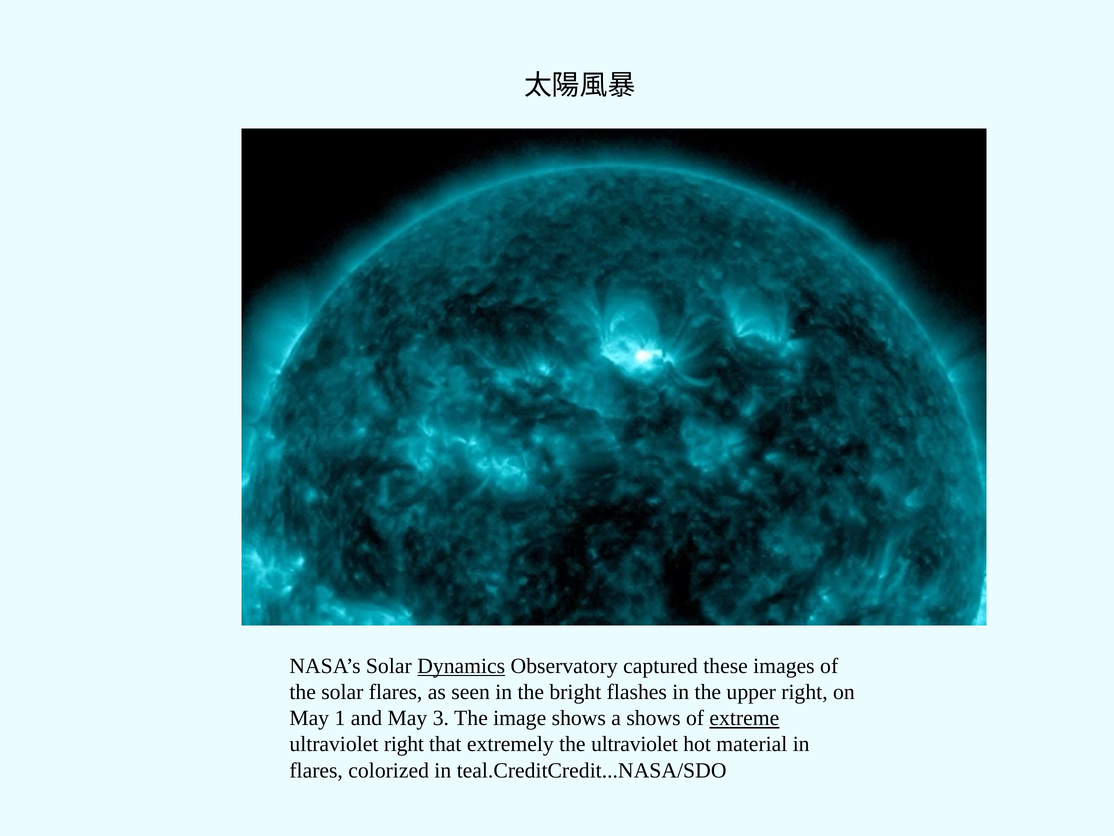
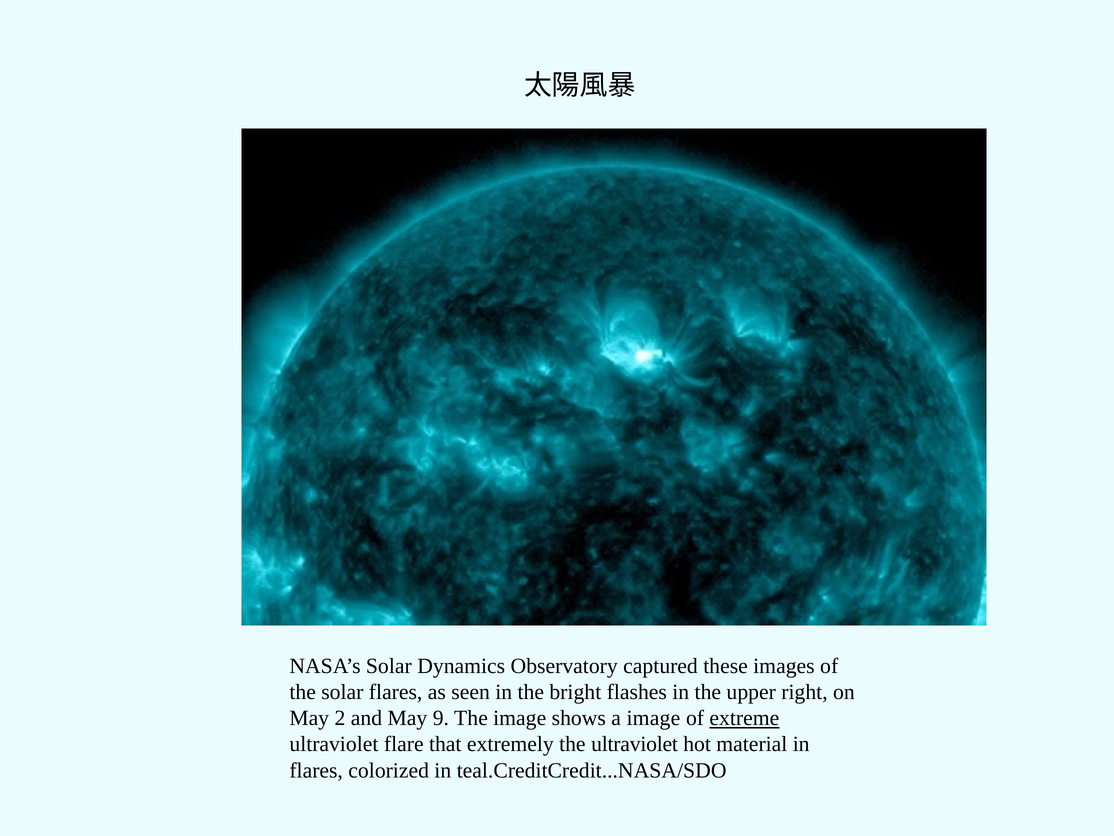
Dynamics underline: present -> none
1: 1 -> 2
3: 3 -> 9
a shows: shows -> image
ultraviolet right: right -> flare
